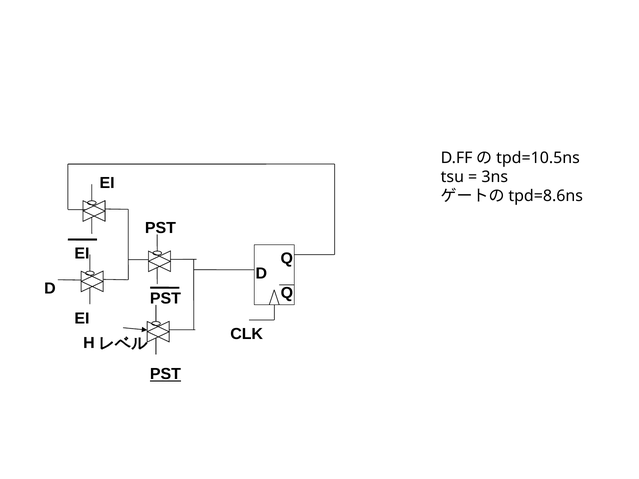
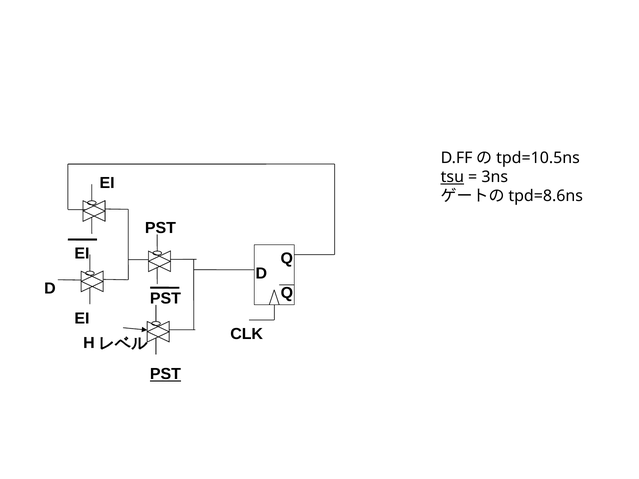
tsu underline: none -> present
